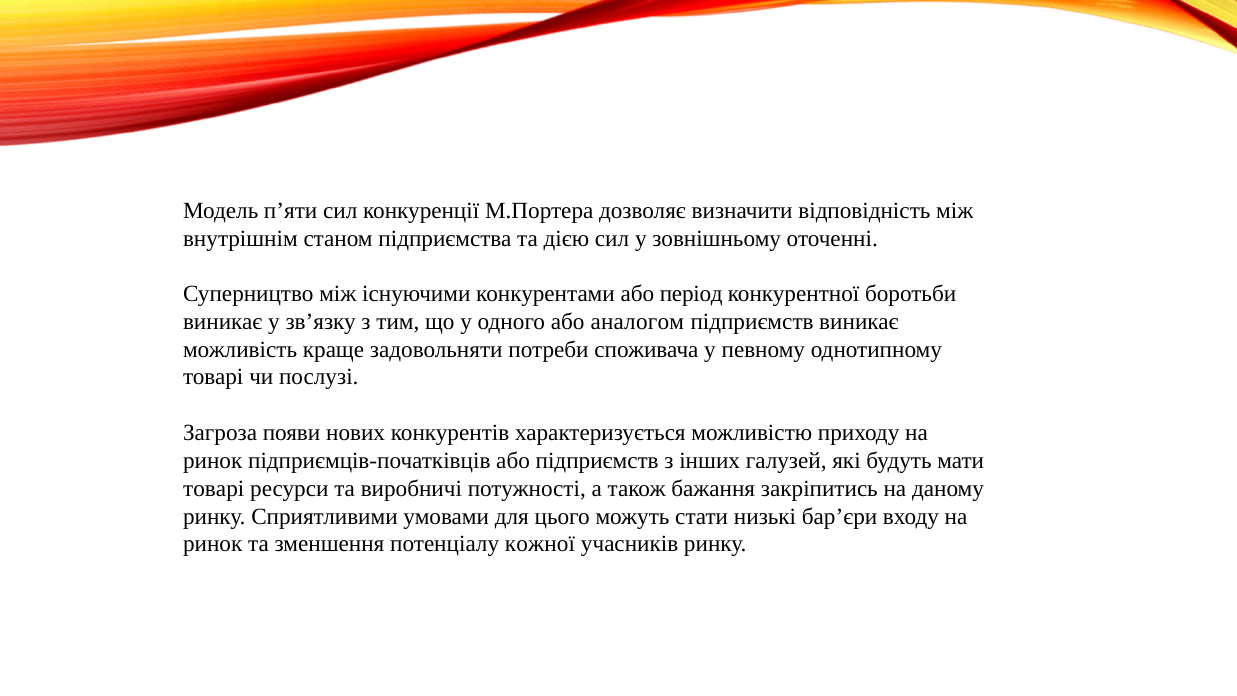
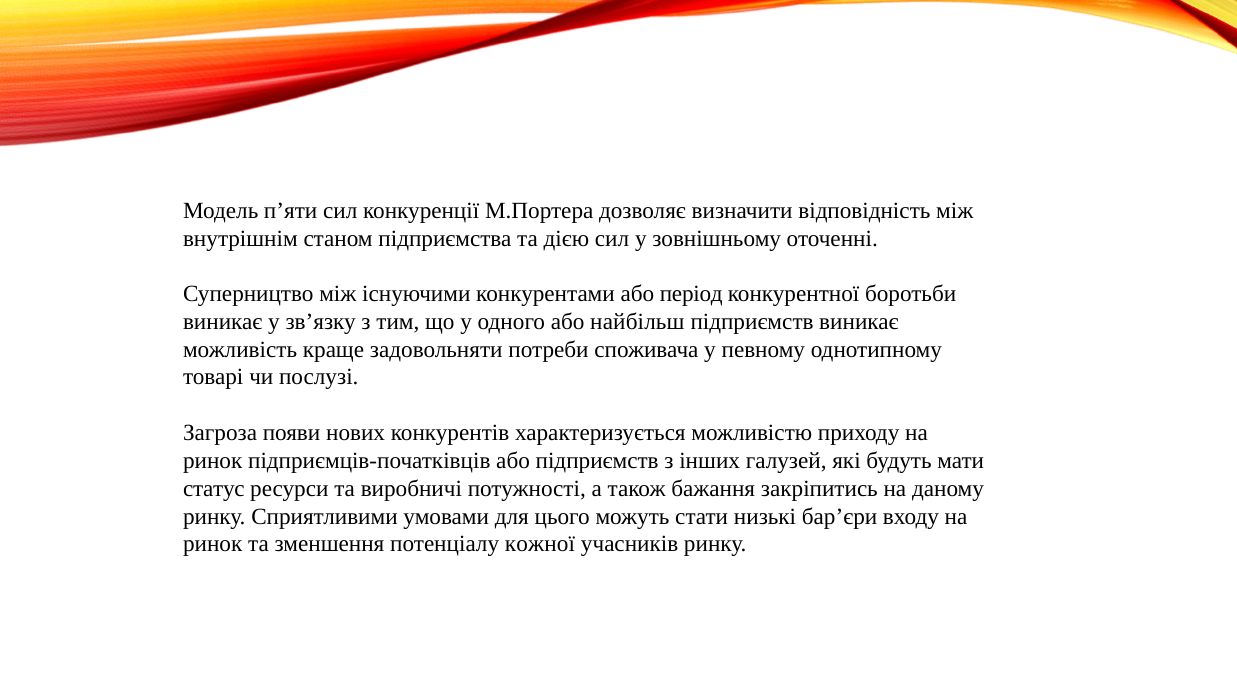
аналогом: аналогом -> найбільш
товарі at (214, 488): товарі -> статус
